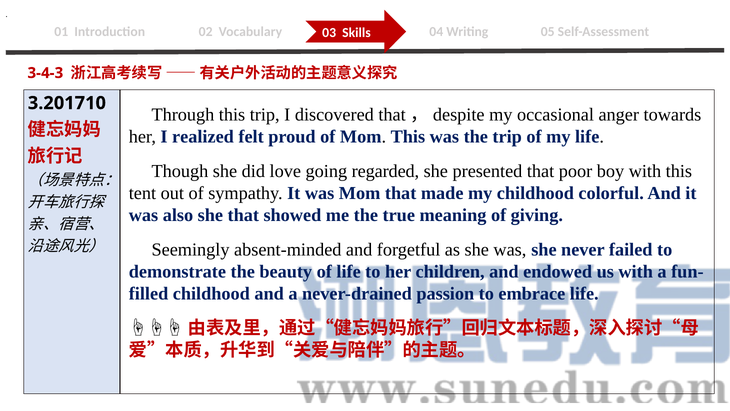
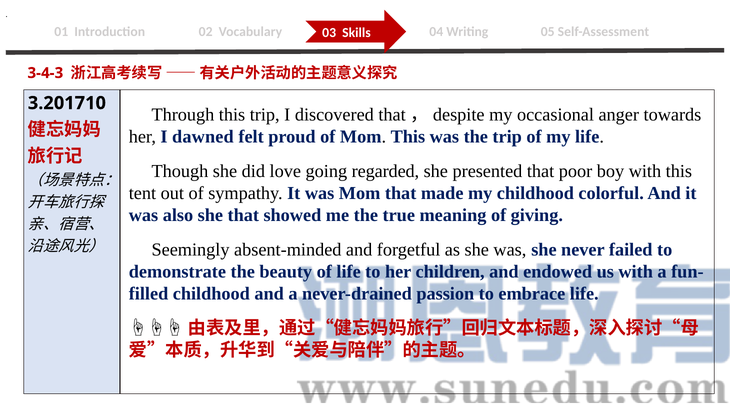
realized: realized -> dawned
